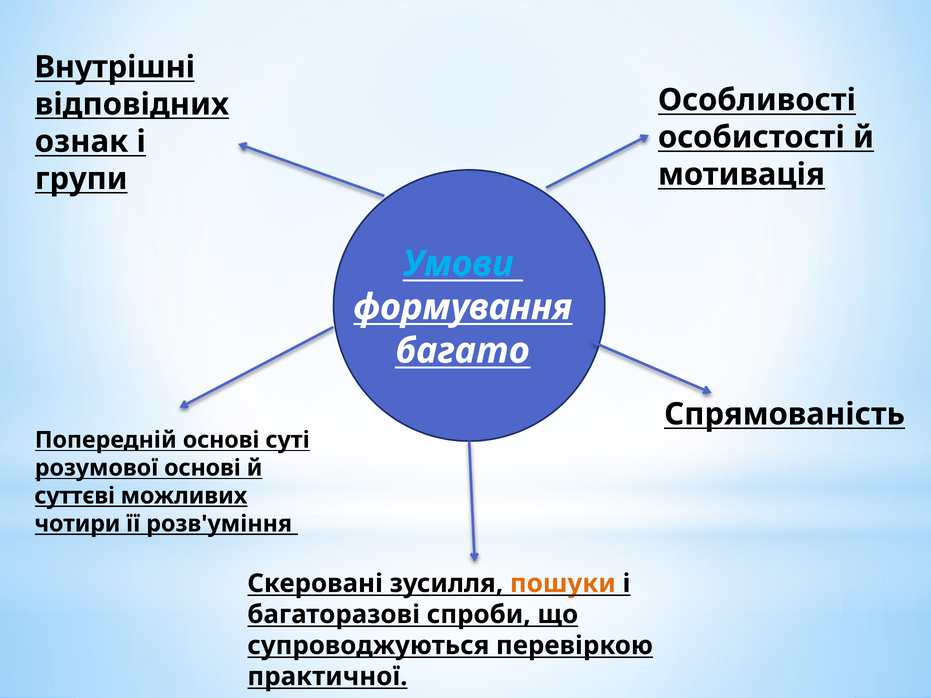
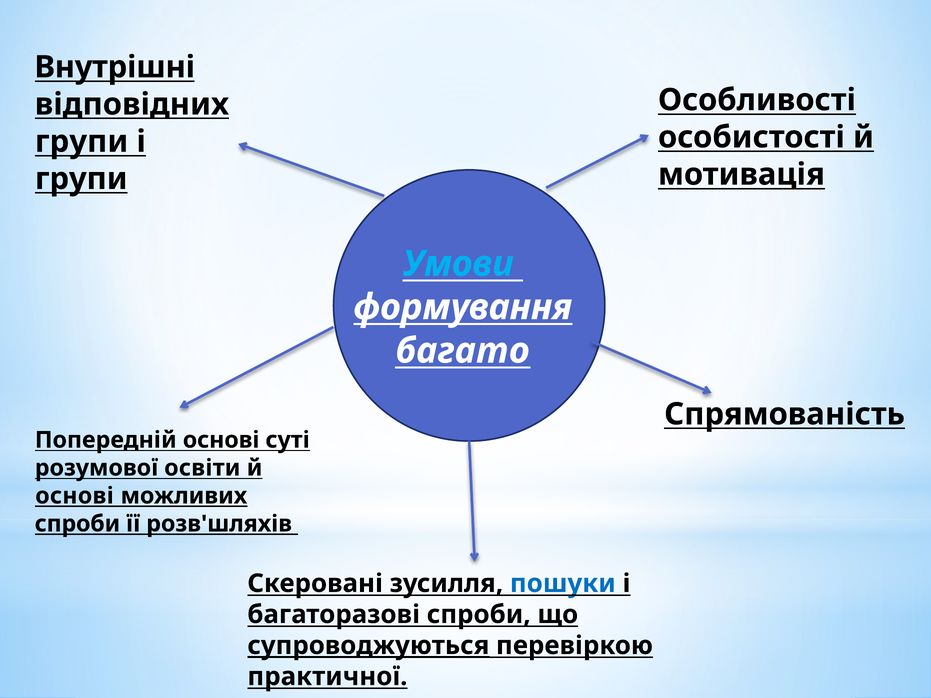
ознак at (82, 142): ознак -> групи
розумової основі: основі -> освіти
суттєві at (75, 496): суттєві -> основі
чотири at (77, 524): чотири -> спроби
розв'уміння: розв'уміння -> розв'шляхів
пошуки colour: orange -> blue
супроводжуються underline: none -> present
